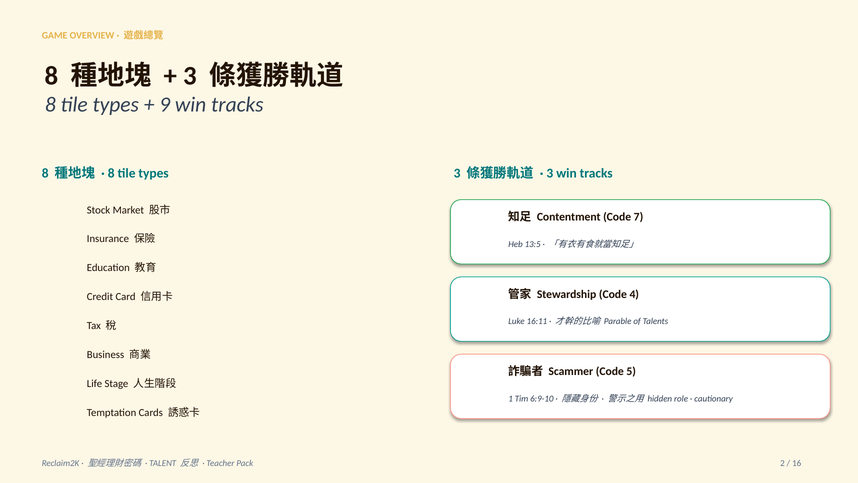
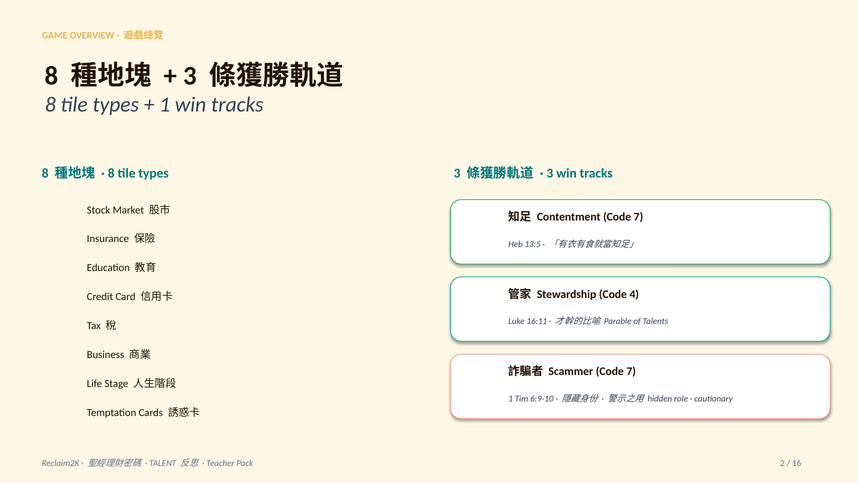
9 at (165, 104): 9 -> 1
Scammer Code 5: 5 -> 7
